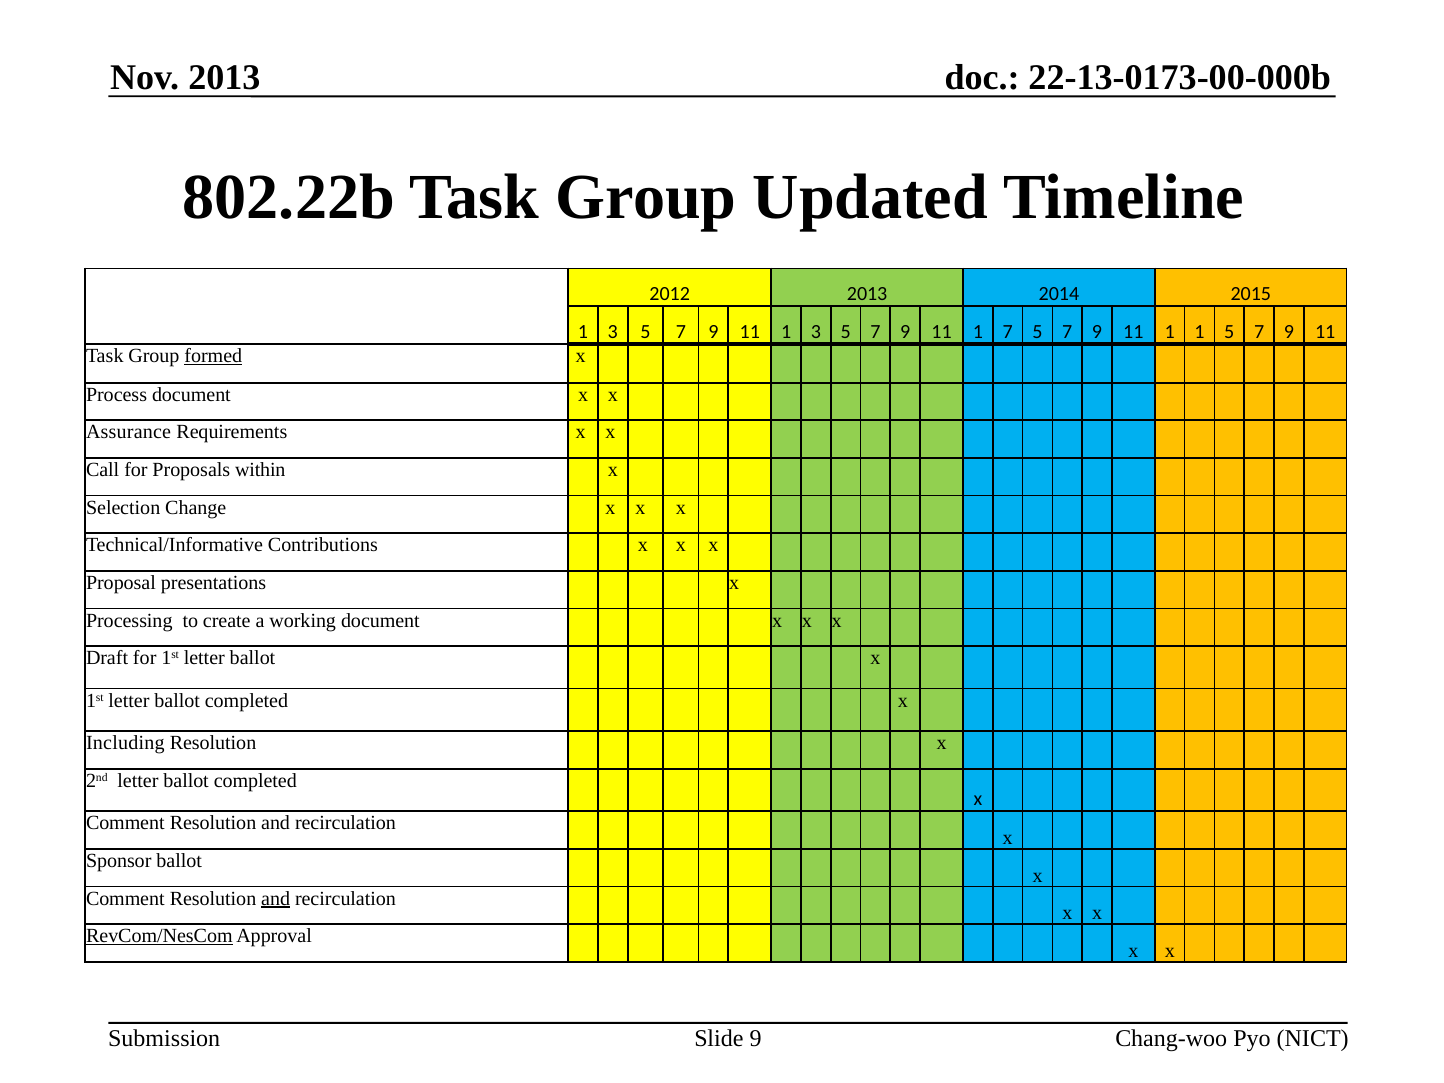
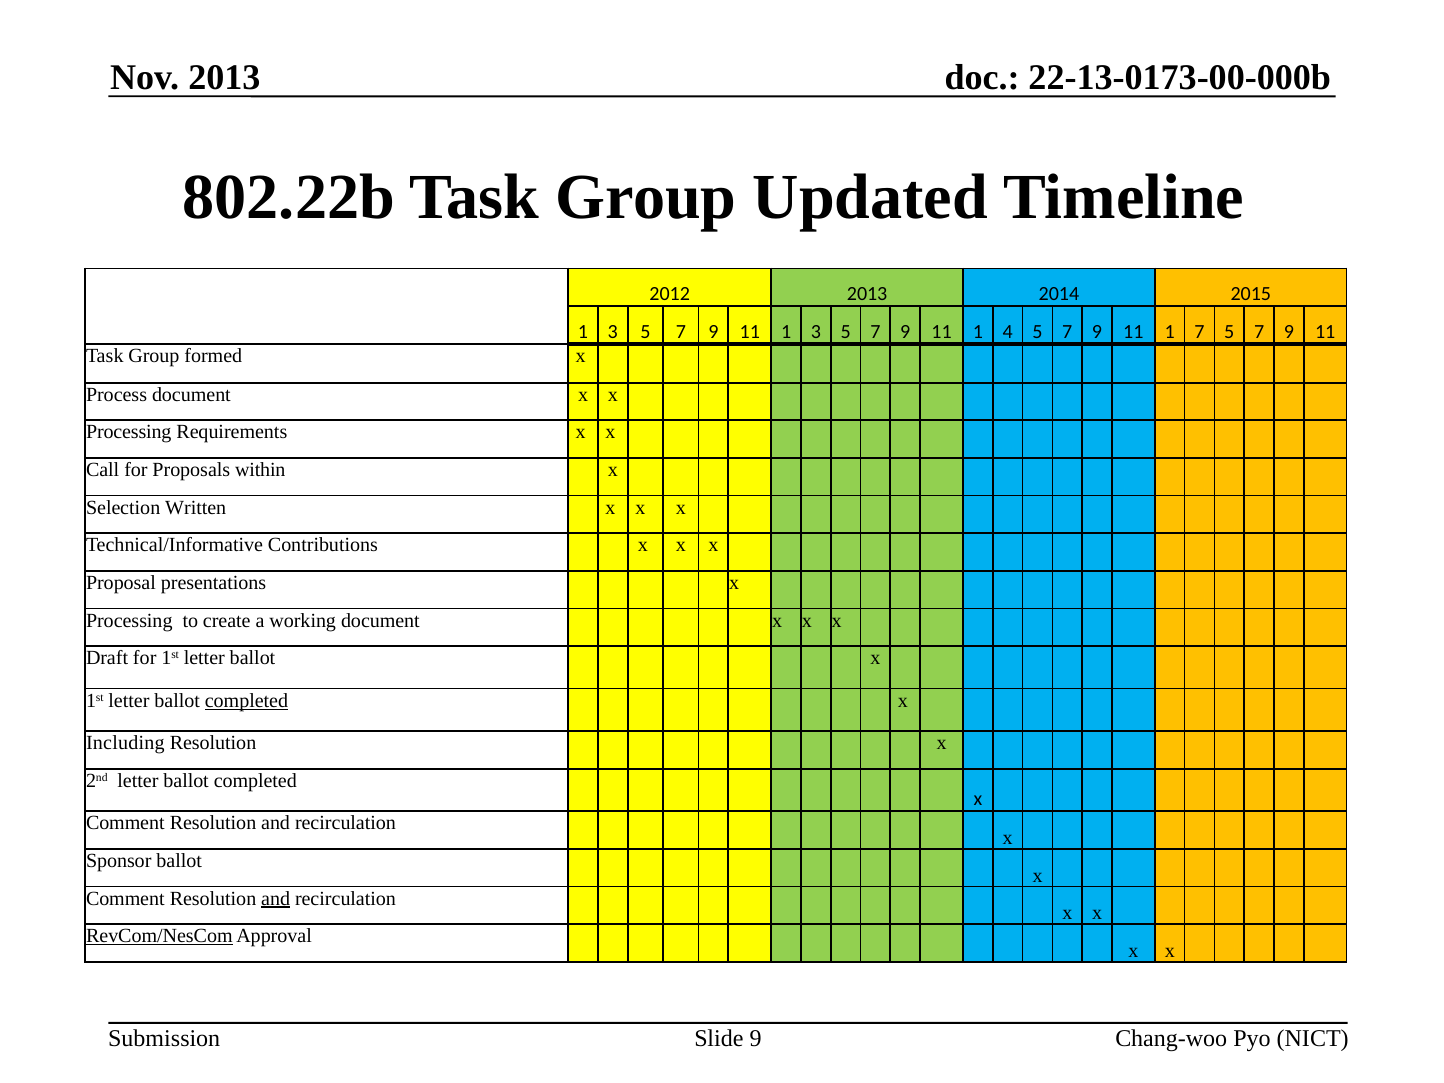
1 7: 7 -> 4
1 1: 1 -> 7
formed underline: present -> none
Assurance at (129, 432): Assurance -> Processing
Change: Change -> Written
completed at (246, 701) underline: none -> present
